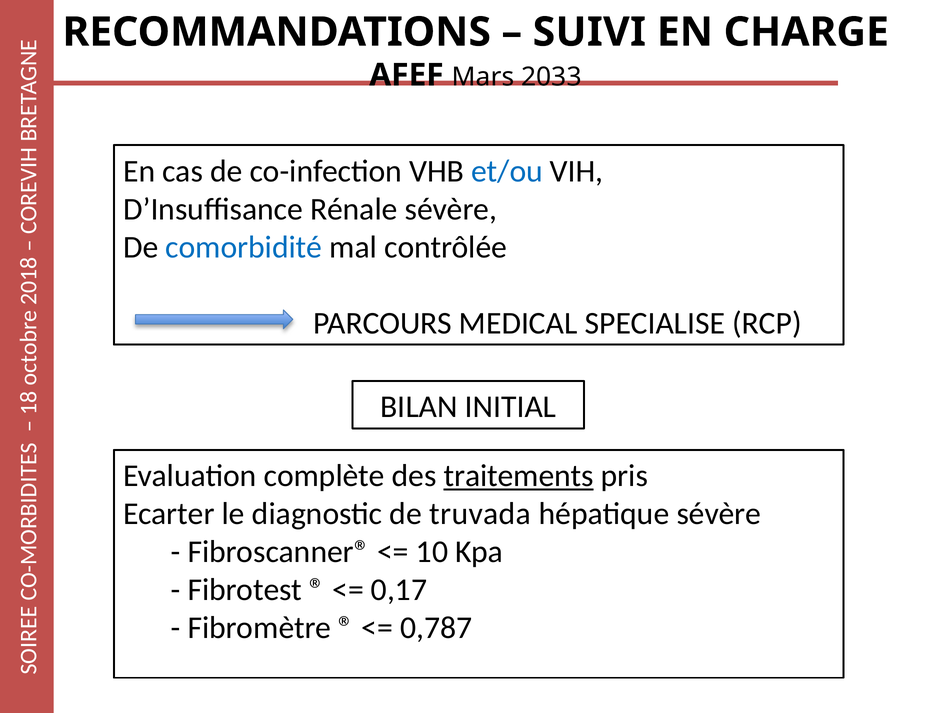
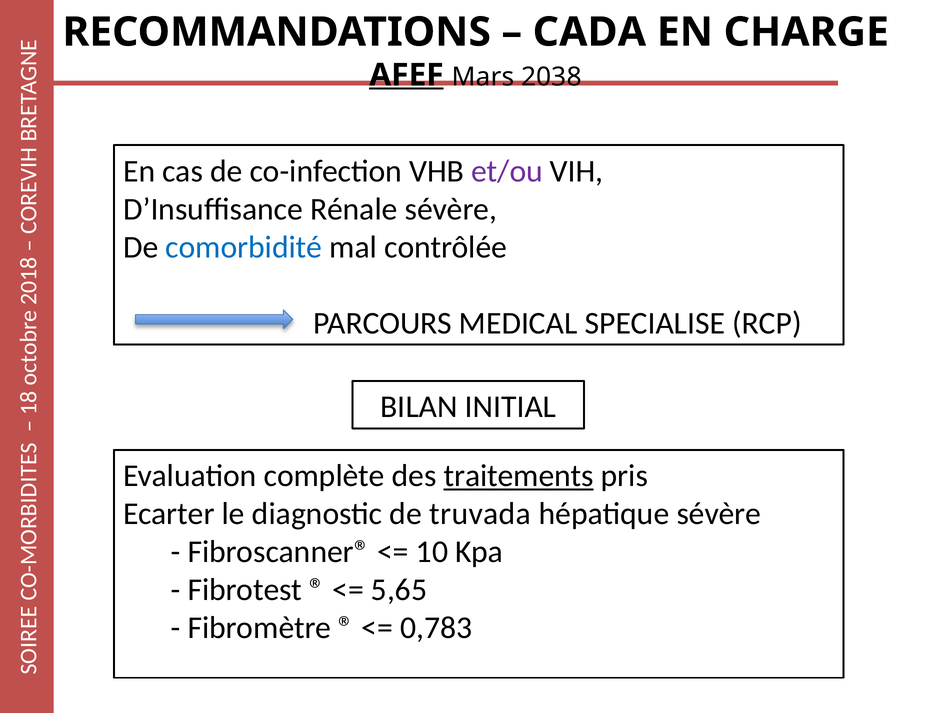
SUIVI: SUIVI -> CADA
AFEF underline: none -> present
2033: 2033 -> 2038
et/ou colour: blue -> purple
0,17: 0,17 -> 5,65
0,787: 0,787 -> 0,783
